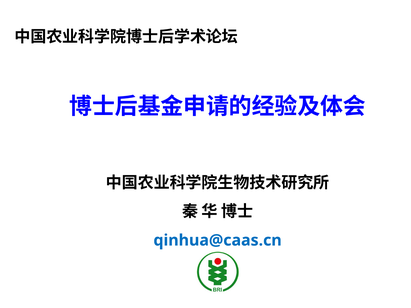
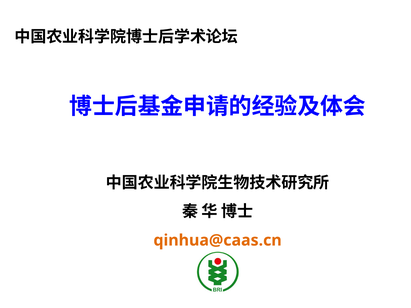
qinhua@caas.cn colour: blue -> orange
